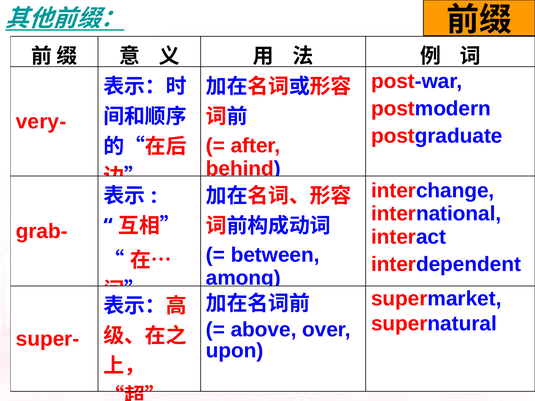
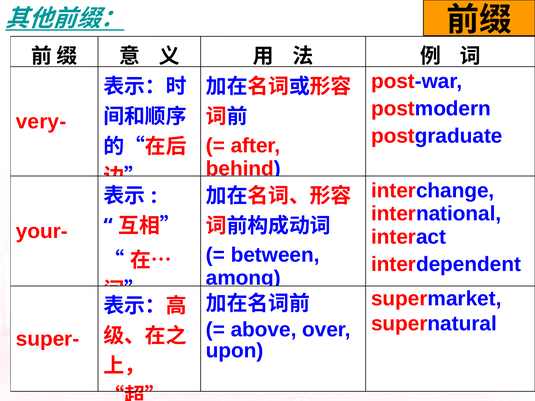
grab-: grab- -> your-
